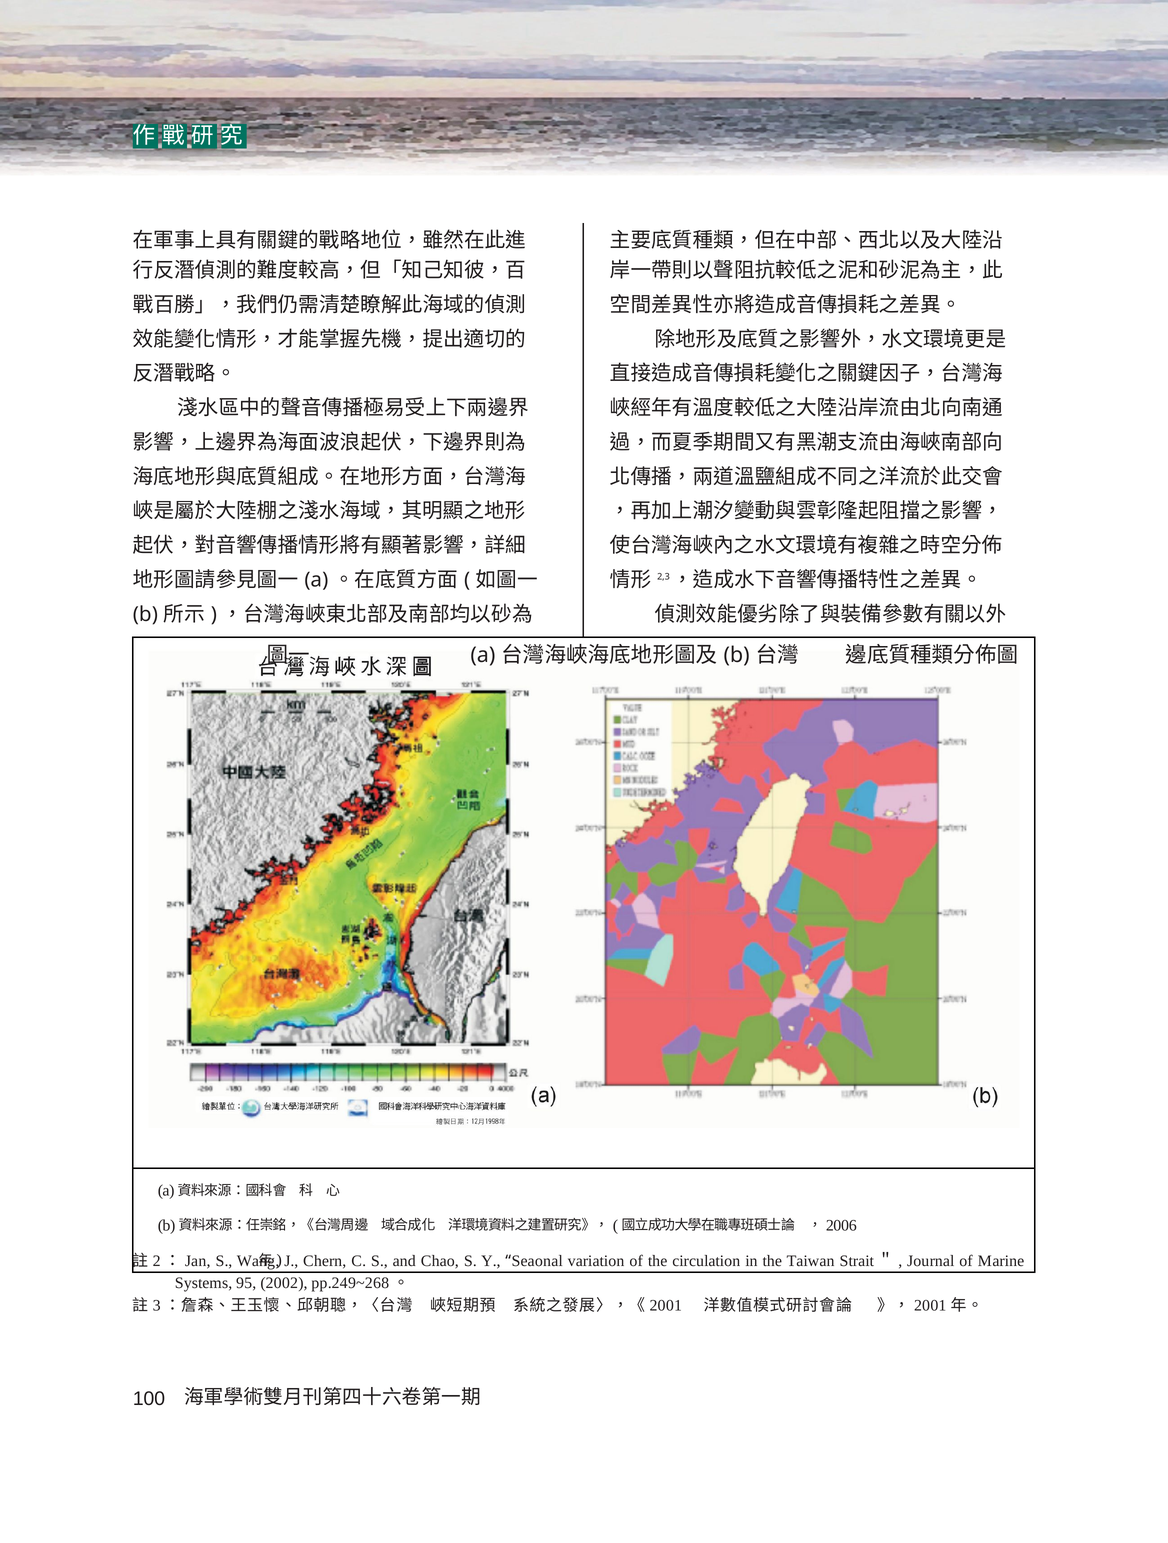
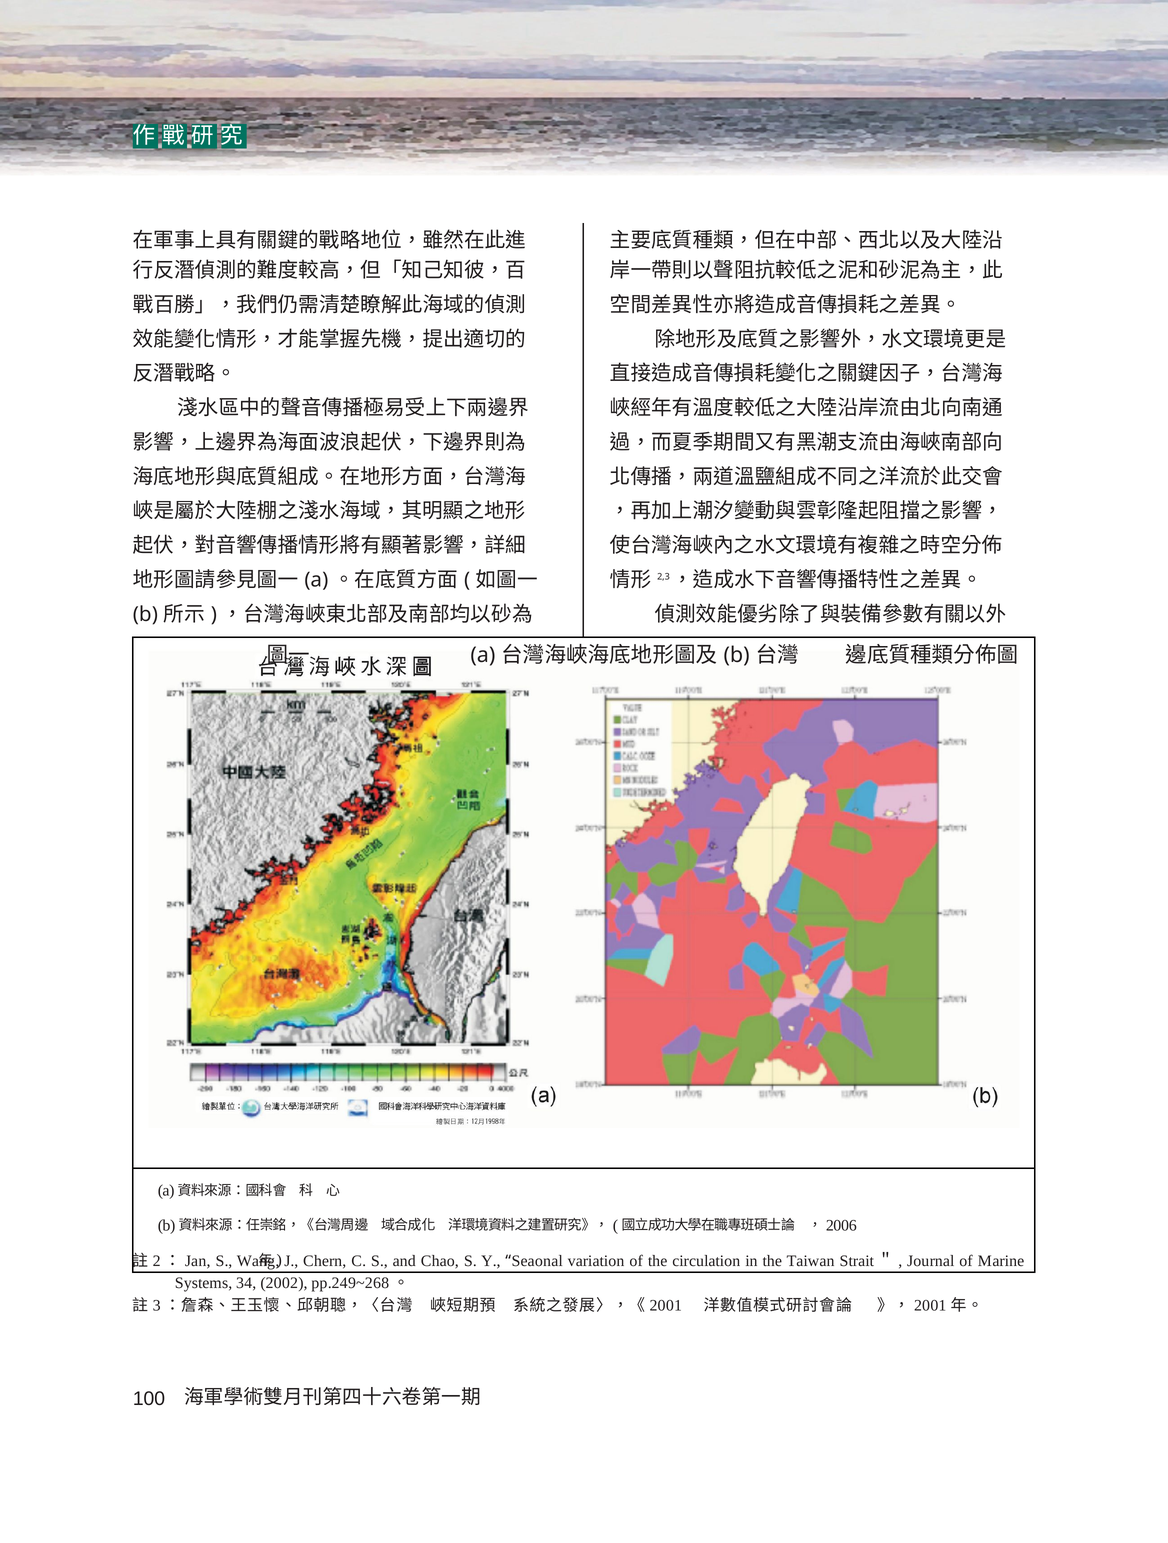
95: 95 -> 34
